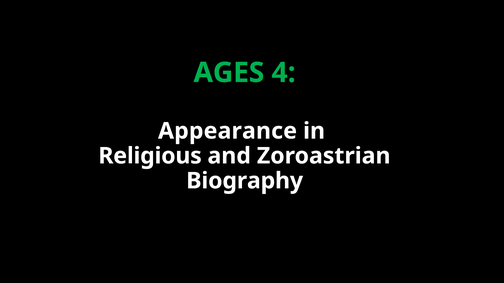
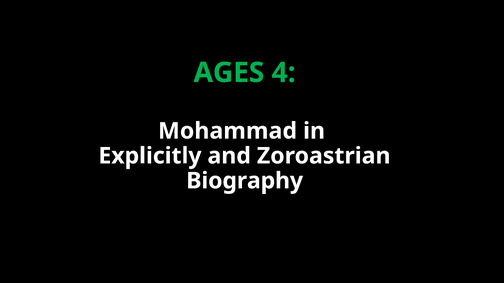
Appearance: Appearance -> Mohammad
Religious: Religious -> Explicitly
